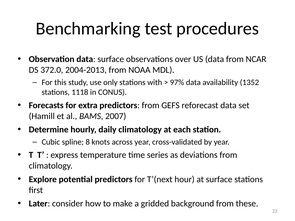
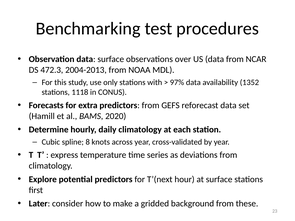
372.0: 372.0 -> 472.3
2007: 2007 -> 2020
